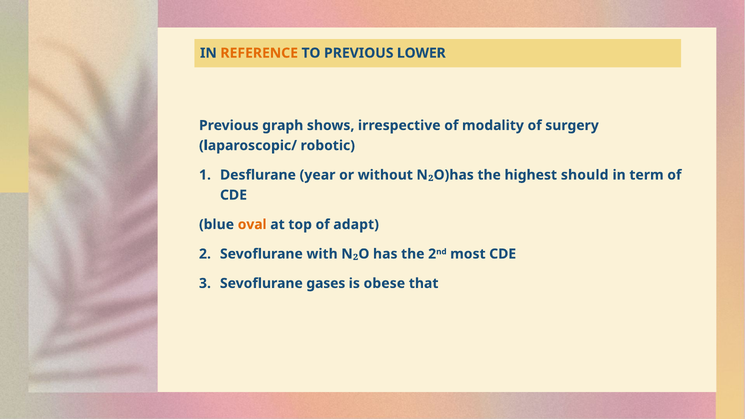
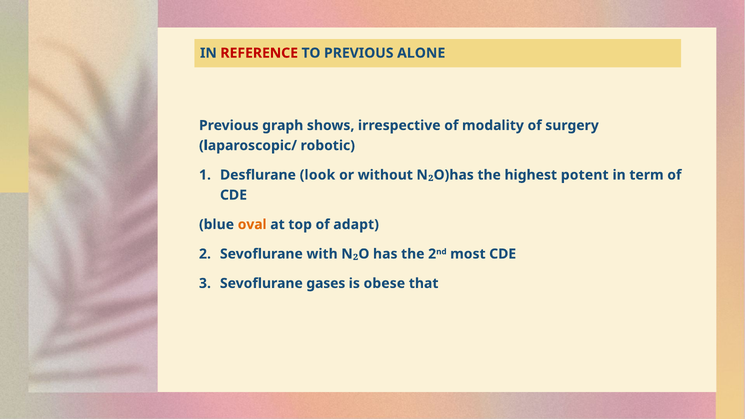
REFERENCE colour: orange -> red
LOWER: LOWER -> ALONE
year: year -> look
should: should -> potent
